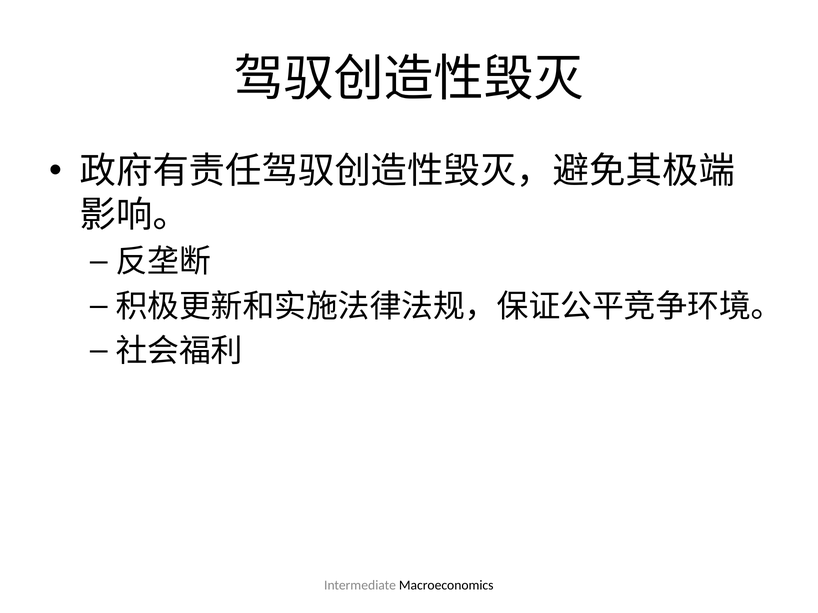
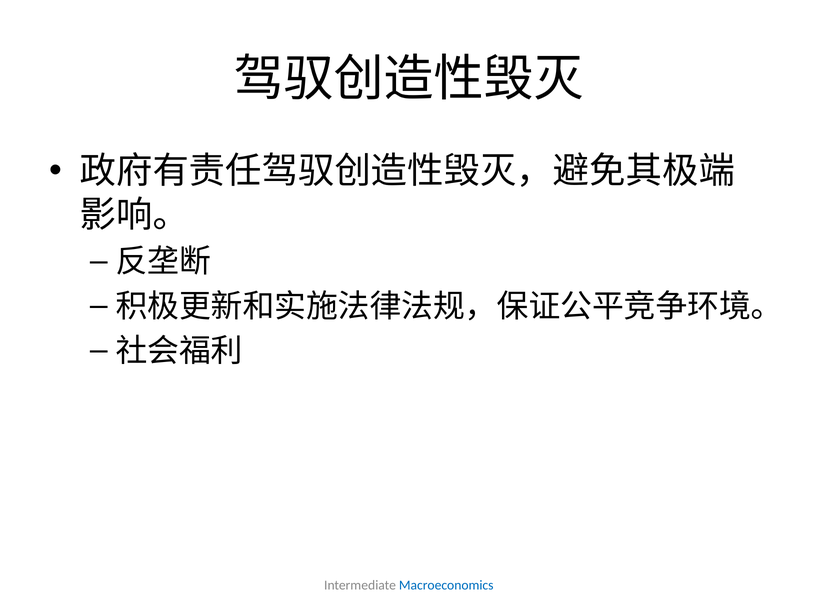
Macroeconomics colour: black -> blue
